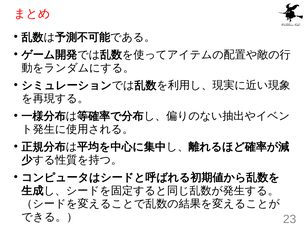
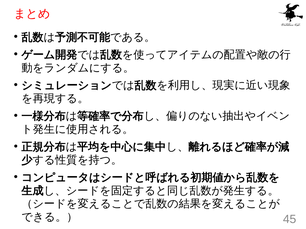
23: 23 -> 45
